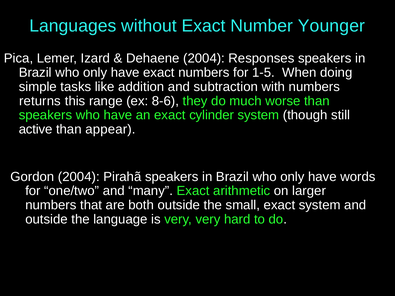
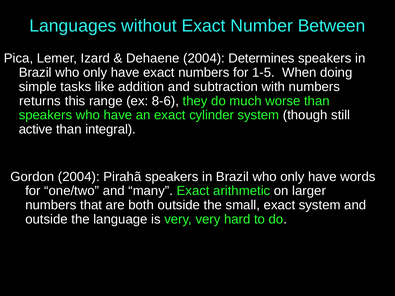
Younger: Younger -> Between
Responses: Responses -> Determines
appear: appear -> integral
